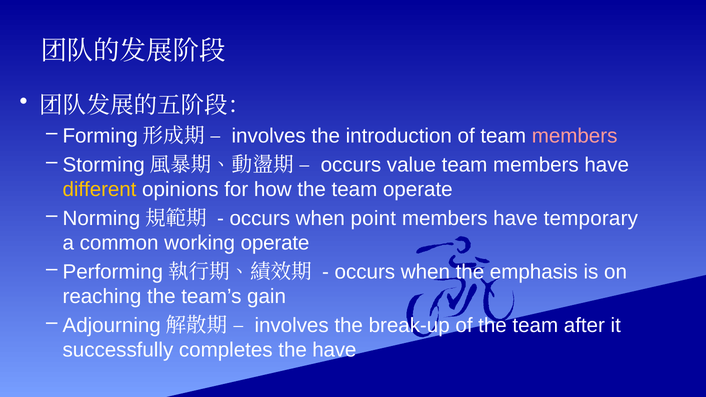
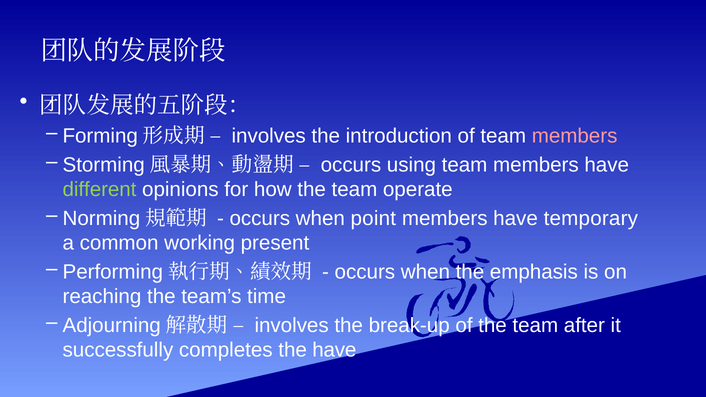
value: value -> using
different colour: yellow -> light green
working operate: operate -> present
gain: gain -> time
